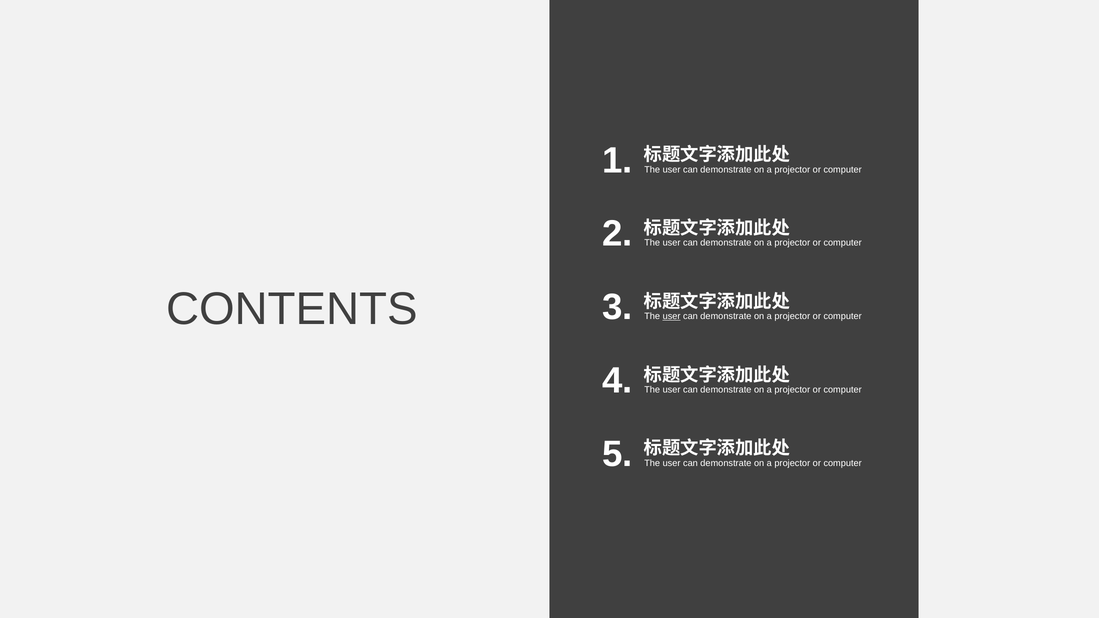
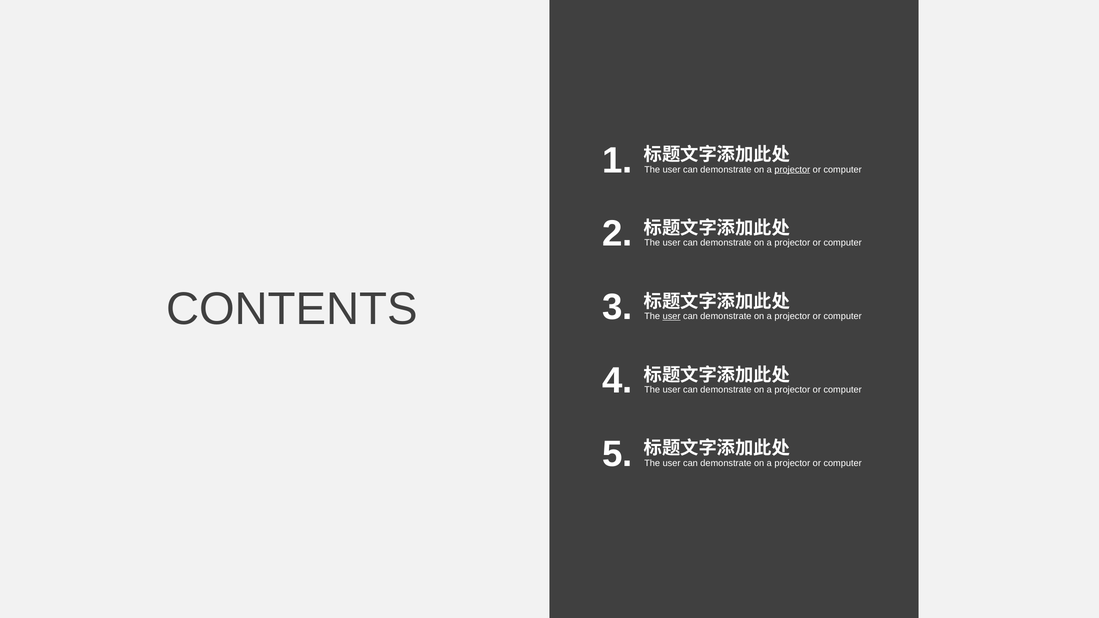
projector at (792, 170) underline: none -> present
